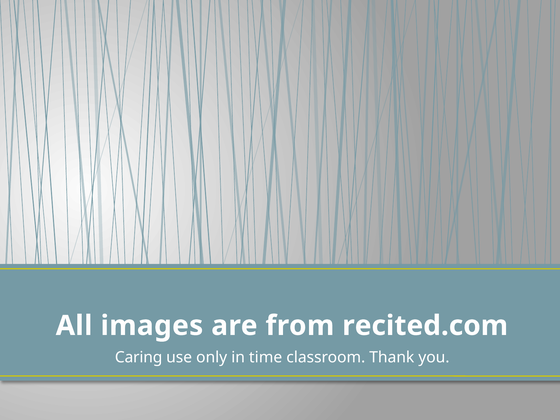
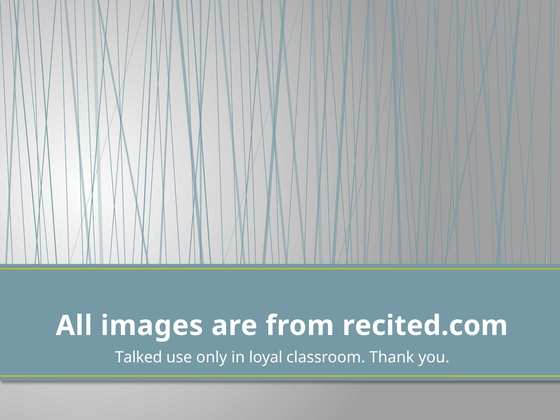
Caring: Caring -> Talked
time: time -> loyal
